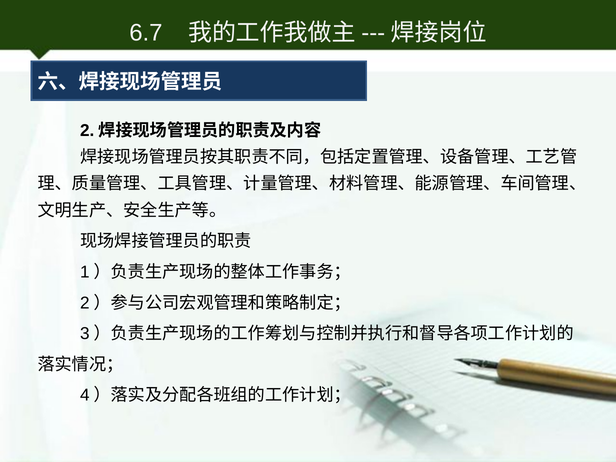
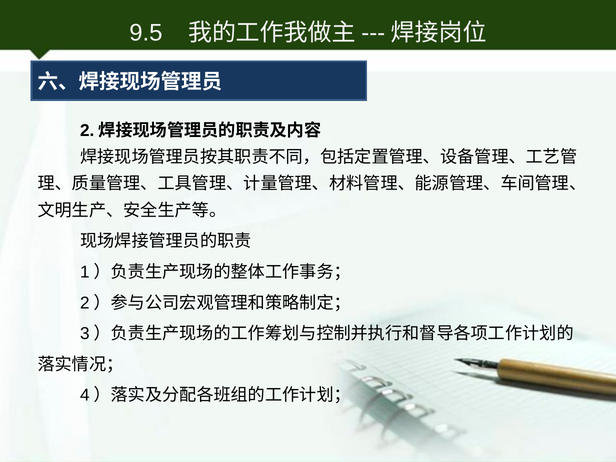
6.7: 6.7 -> 9.5
